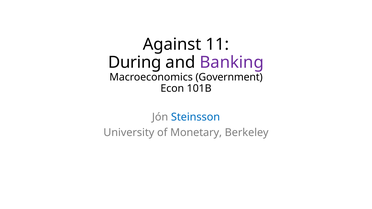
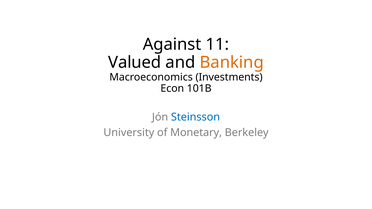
During: During -> Valued
Banking colour: purple -> orange
Government: Government -> Investments
